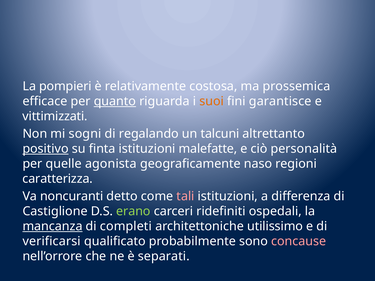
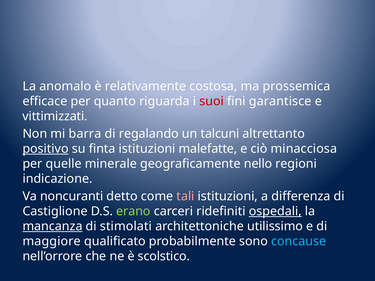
pompieri: pompieri -> anomalo
quanto underline: present -> none
suoi colour: orange -> red
sogni: sogni -> barra
personalità: personalità -> minacciosa
agonista: agonista -> minerale
naso: naso -> nello
caratterizza: caratterizza -> indicazione
ospedali underline: none -> present
completi: completi -> stimolati
verificarsi: verificarsi -> maggiore
concause colour: pink -> light blue
separati: separati -> scolstico
